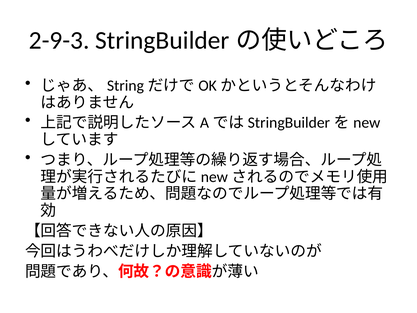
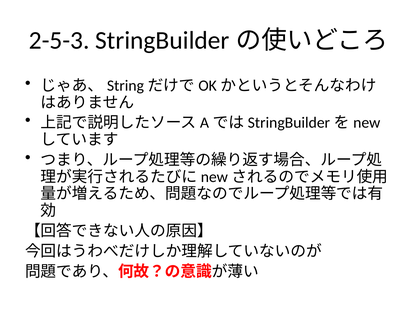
2-9-3: 2-9-3 -> 2-5-3
